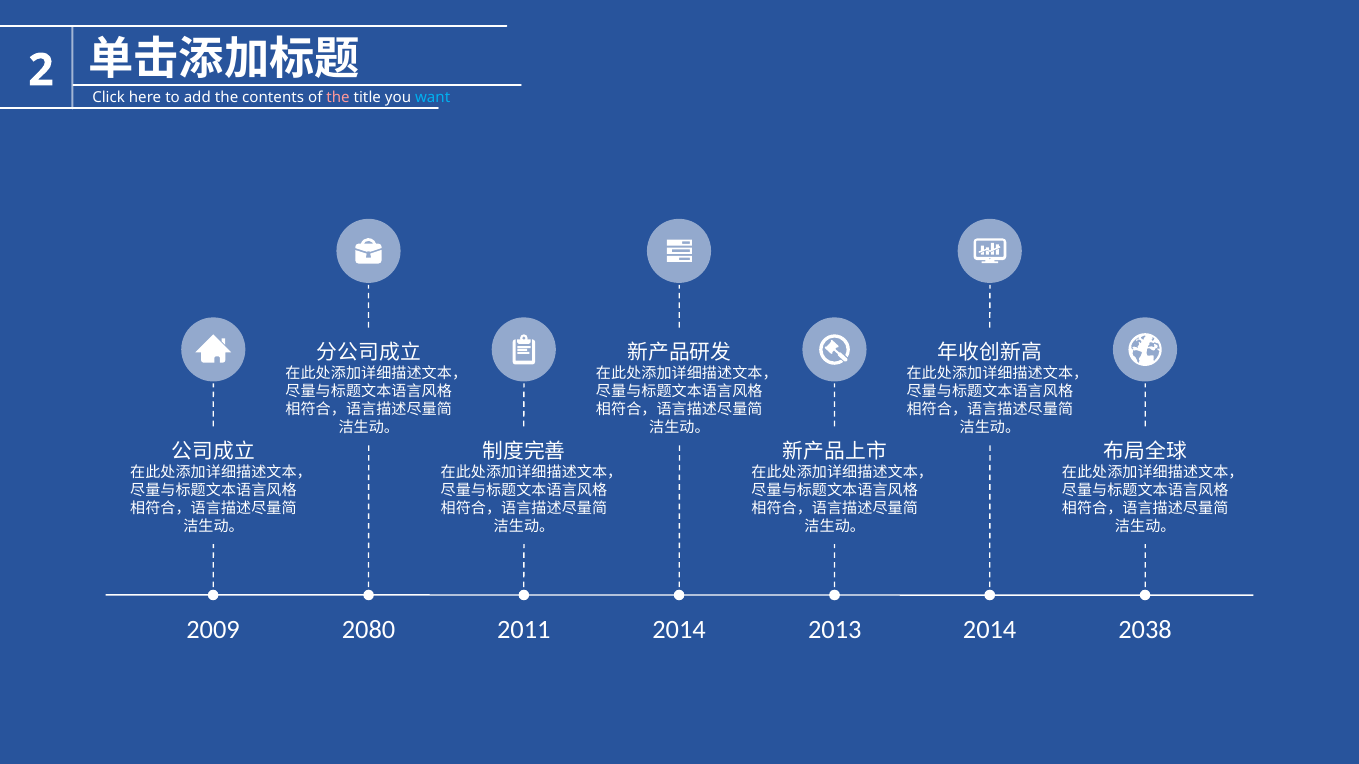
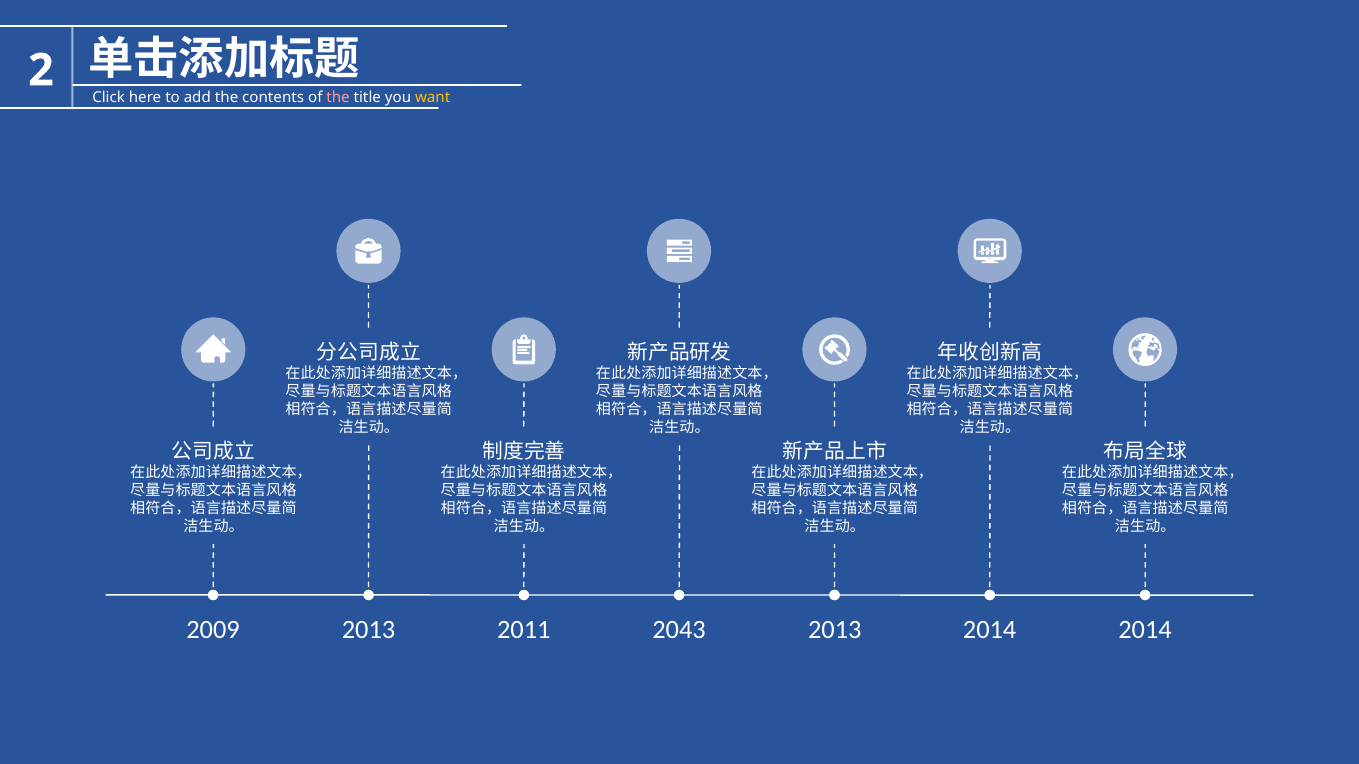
want colour: light blue -> yellow
2009 2080: 2080 -> 2013
2011 2014: 2014 -> 2043
2014 2038: 2038 -> 2014
